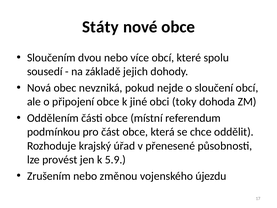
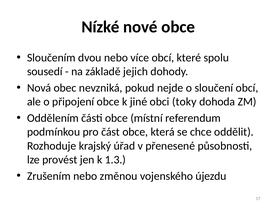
Státy: Státy -> Nízké
5.9: 5.9 -> 1.3
